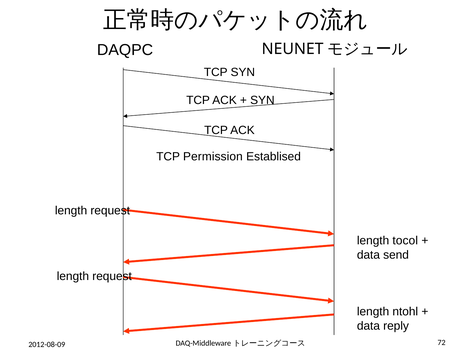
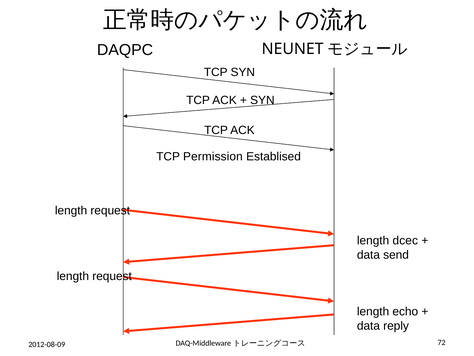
tocol: tocol -> dcec
ntohl: ntohl -> echo
